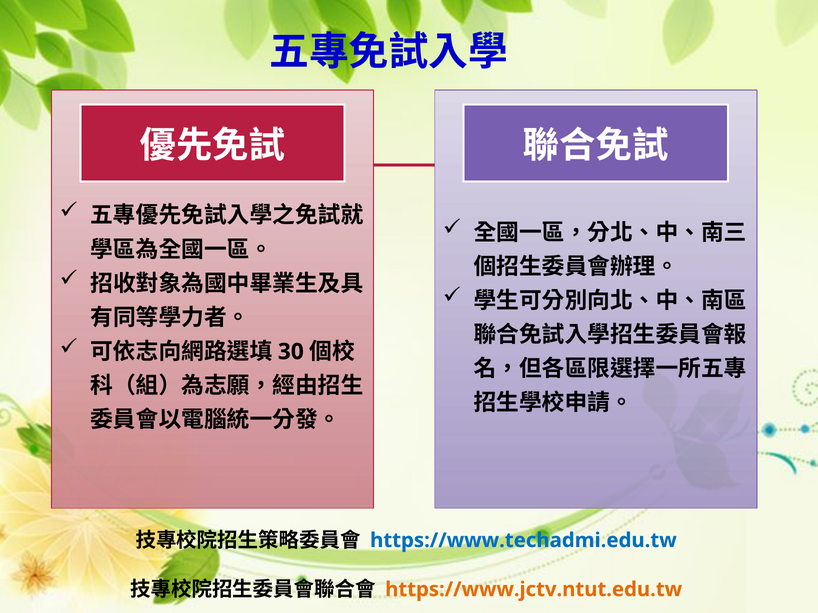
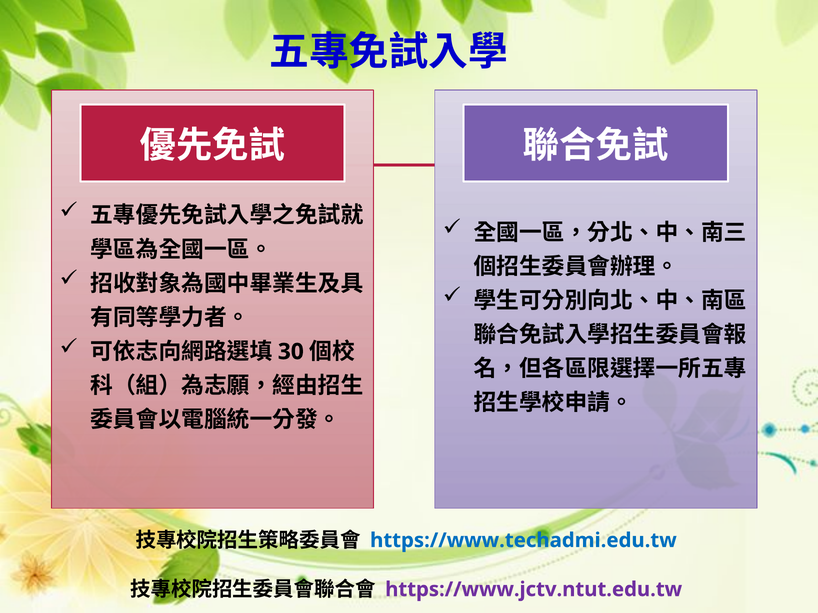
https://www.jctv.ntut.edu.tw colour: orange -> purple
